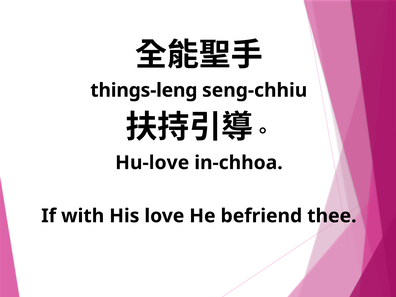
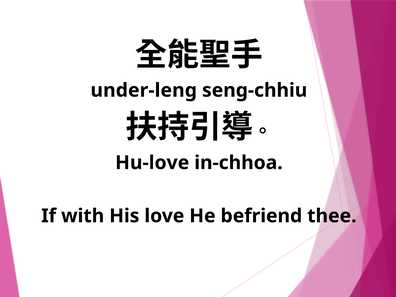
things-leng: things-leng -> under-leng
